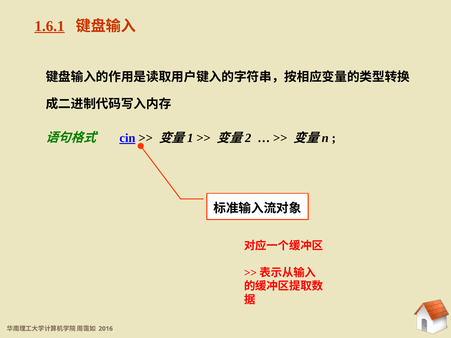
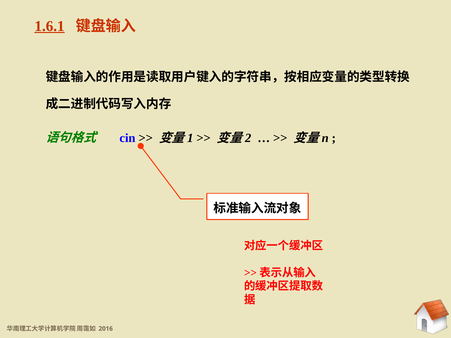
cin underline: present -> none
